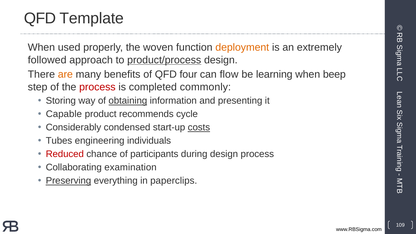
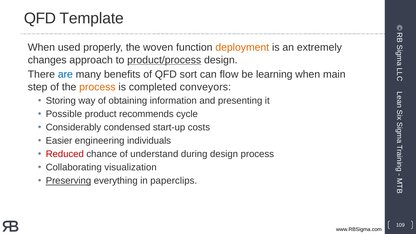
followed: followed -> changes
are colour: orange -> blue
four: four -> sort
beep: beep -> main
process at (97, 87) colour: red -> orange
commonly: commonly -> conveyors
obtaining underline: present -> none
Capable: Capable -> Possible
costs underline: present -> none
Tubes: Tubes -> Easier
participants: participants -> understand
examination: examination -> visualization
